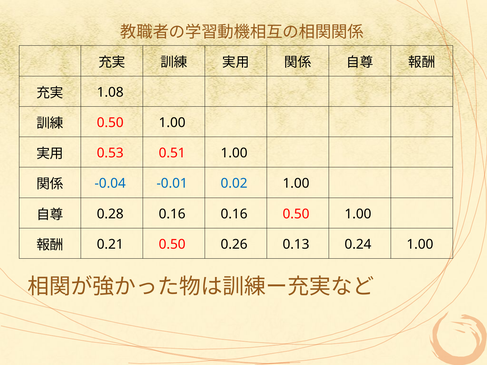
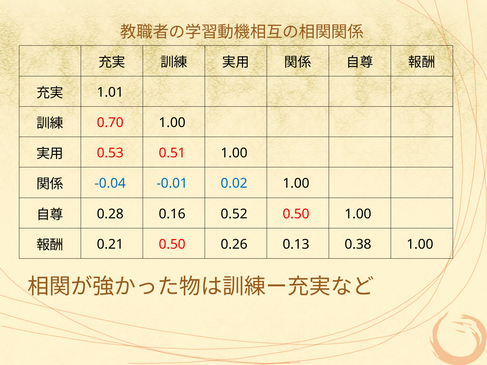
1.08: 1.08 -> 1.01
0.50 at (110, 123): 0.50 -> 0.70
0.16 0.16: 0.16 -> 0.52
0.24: 0.24 -> 0.38
